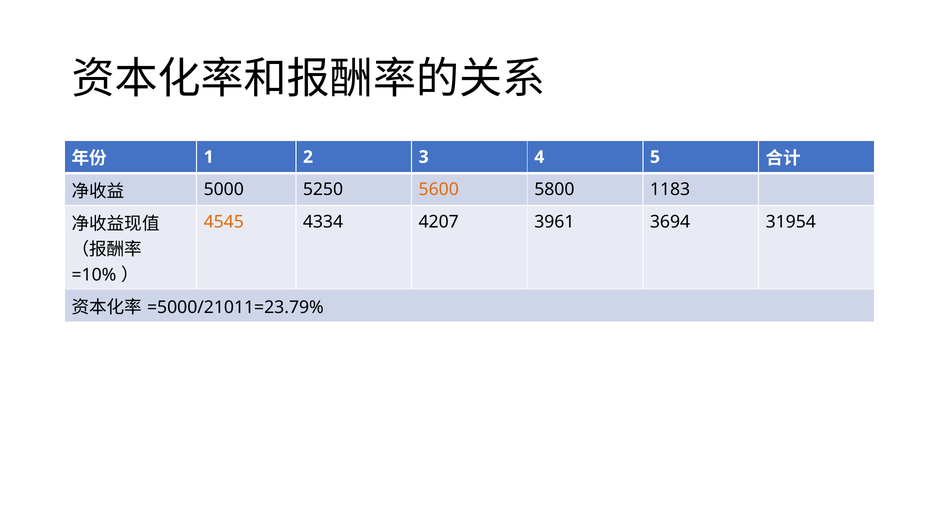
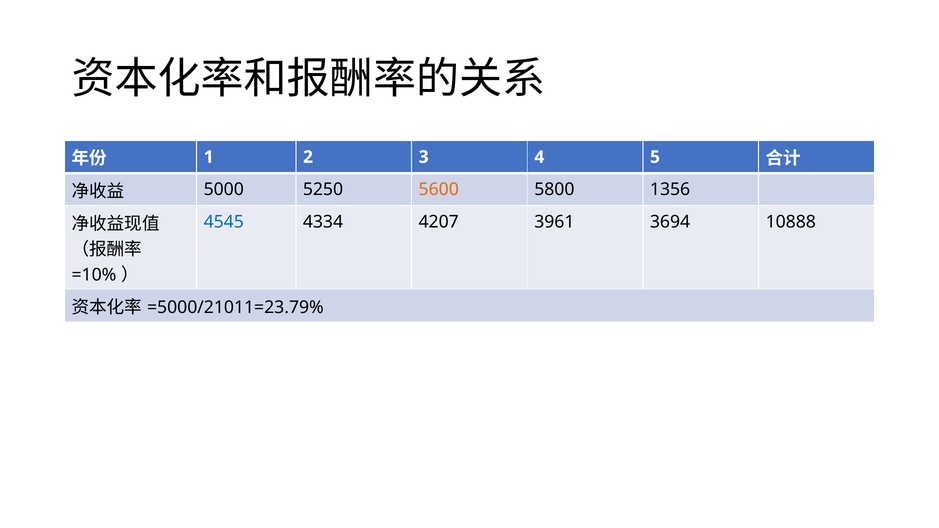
1183: 1183 -> 1356
4545 colour: orange -> blue
31954: 31954 -> 10888
